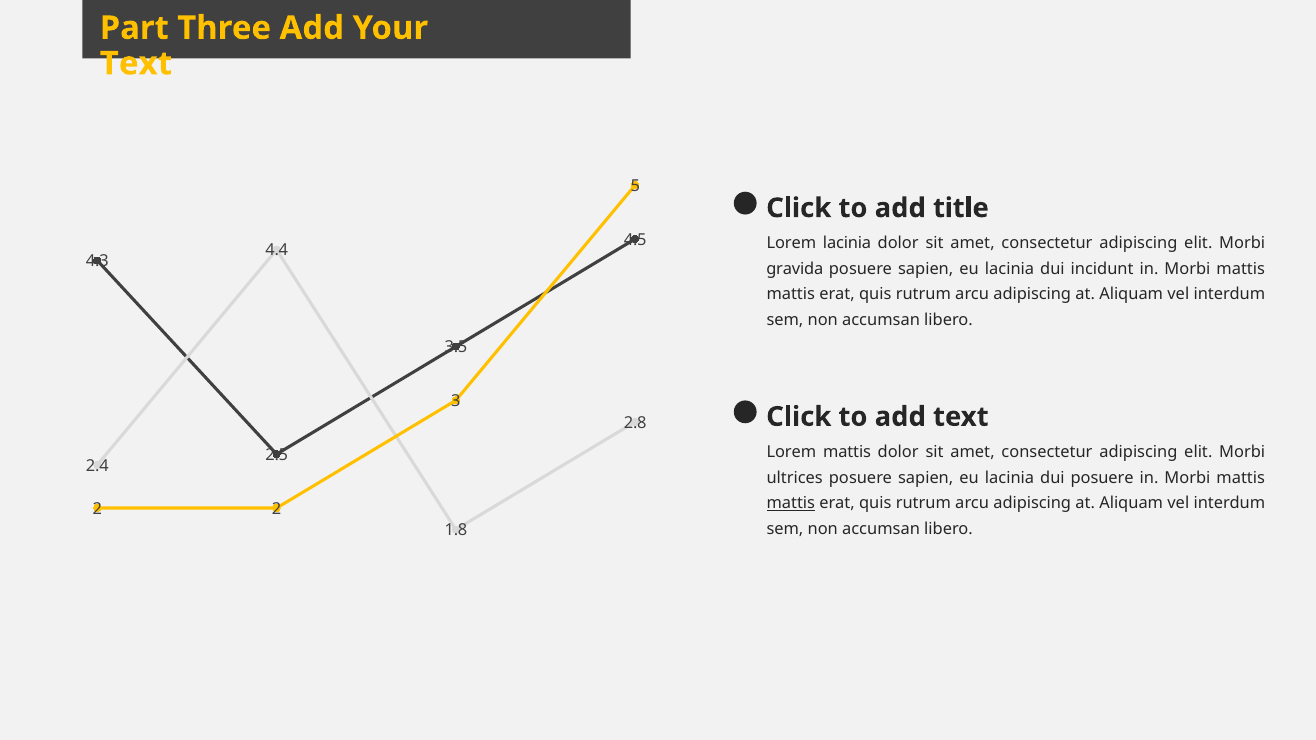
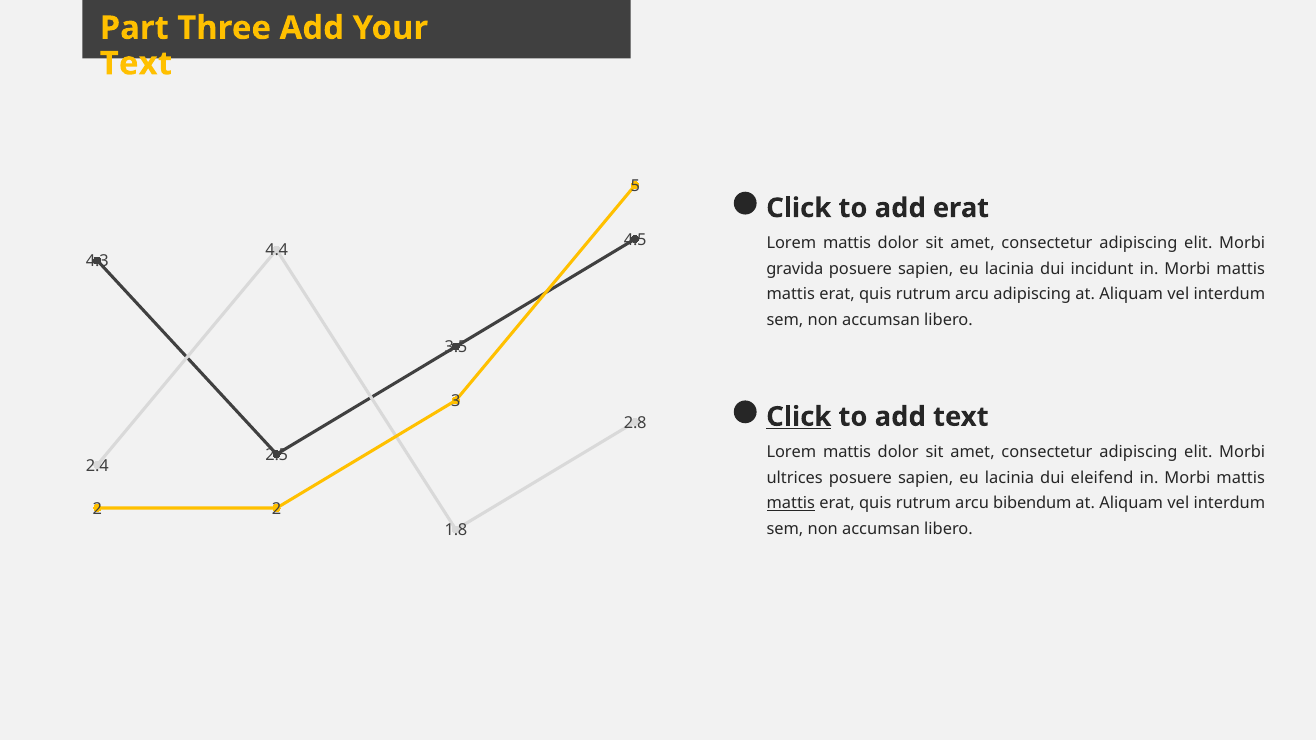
add title: title -> erat
lacinia at (847, 243): lacinia -> mattis
Click at (799, 417) underline: none -> present
dui posuere: posuere -> eleifend
adipiscing at (1032, 503): adipiscing -> bibendum
